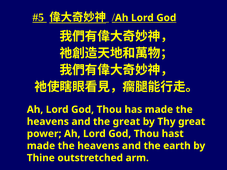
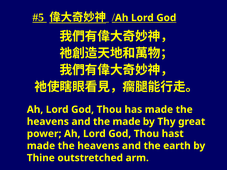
the great: great -> made
